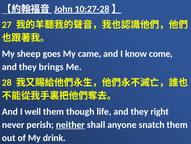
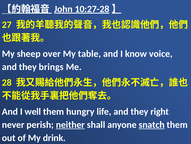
goes: goes -> over
came: came -> table
come: come -> voice
though: though -> hungry
snatch underline: none -> present
